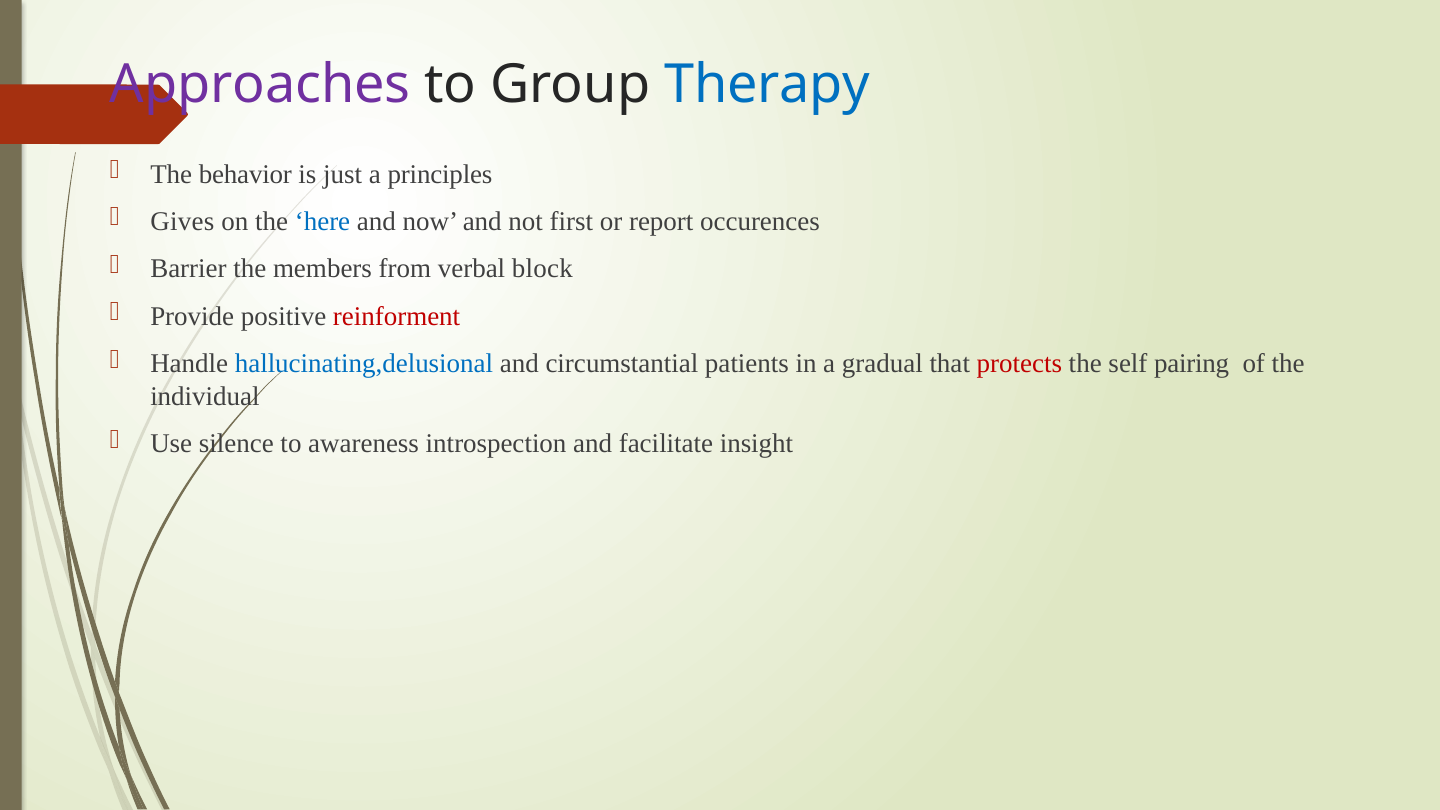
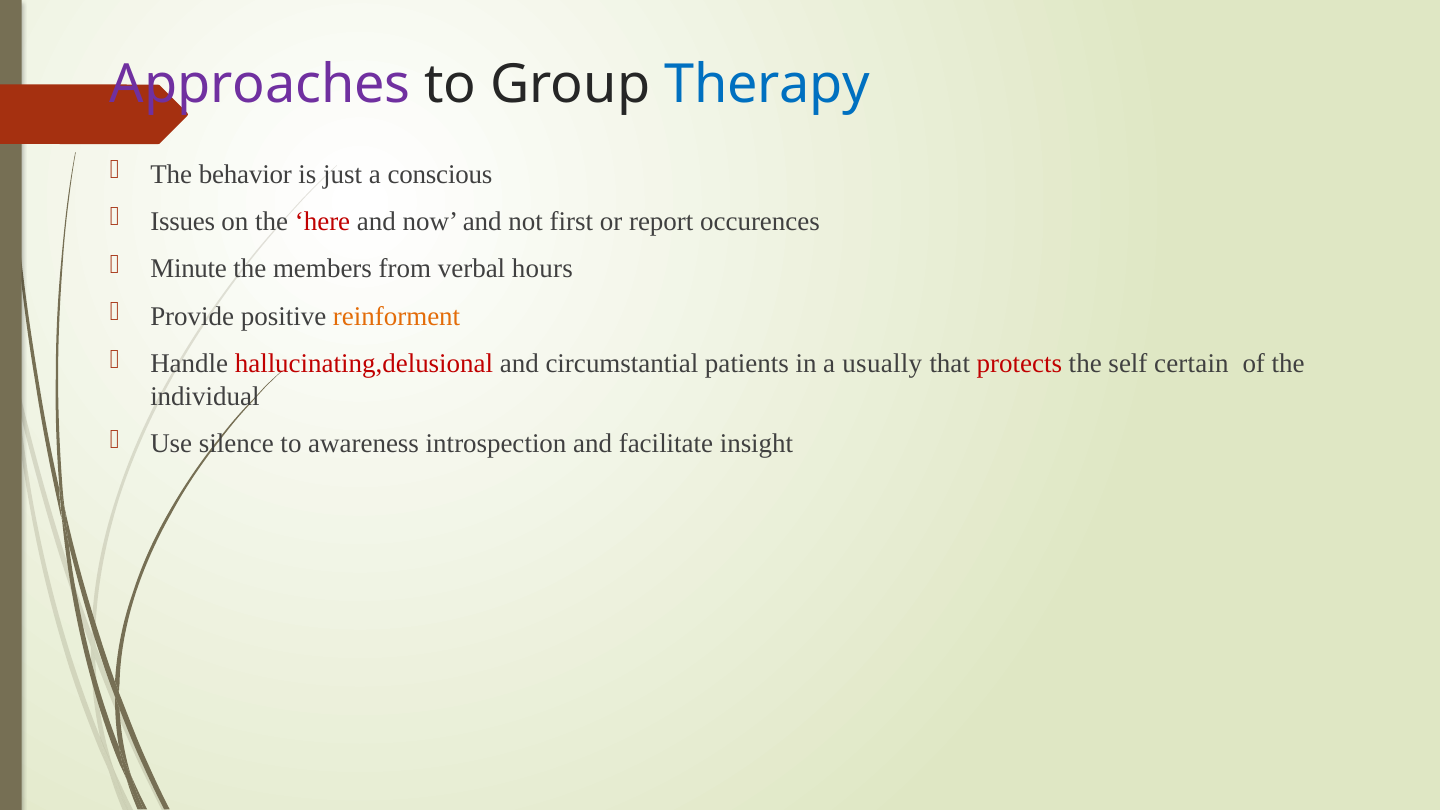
principles: principles -> conscious
Gives: Gives -> Issues
here colour: blue -> red
Barrier: Barrier -> Minute
block: block -> hours
reinforment colour: red -> orange
hallucinating,delusional colour: blue -> red
gradual: gradual -> usually
pairing: pairing -> certain
